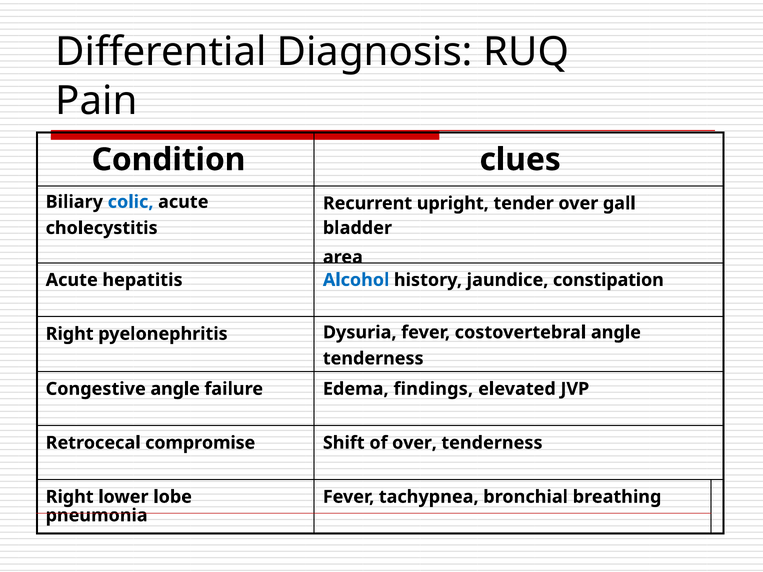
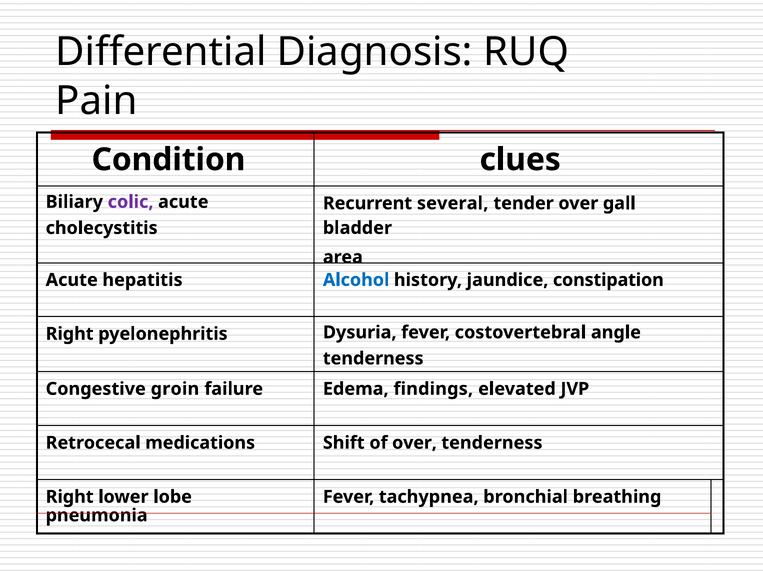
colic colour: blue -> purple
upright: upright -> several
Congestive angle: angle -> groin
compromise: compromise -> medications
